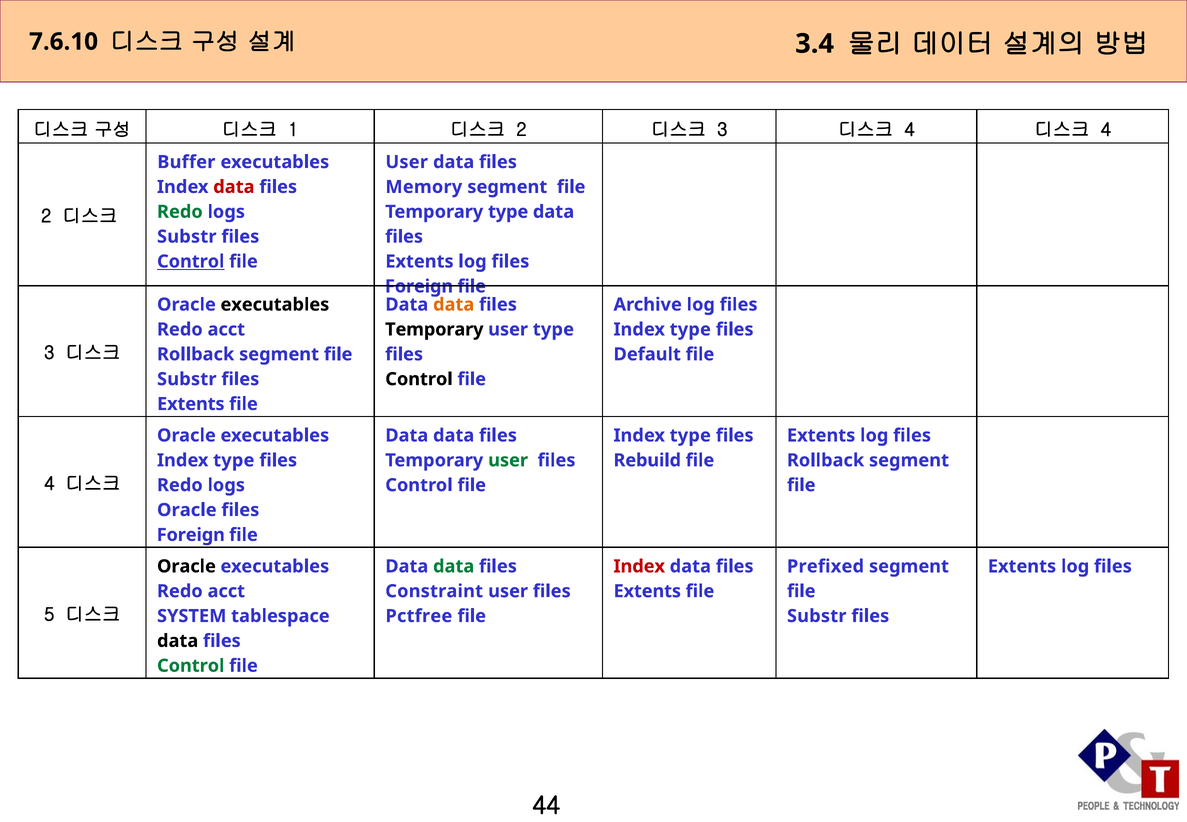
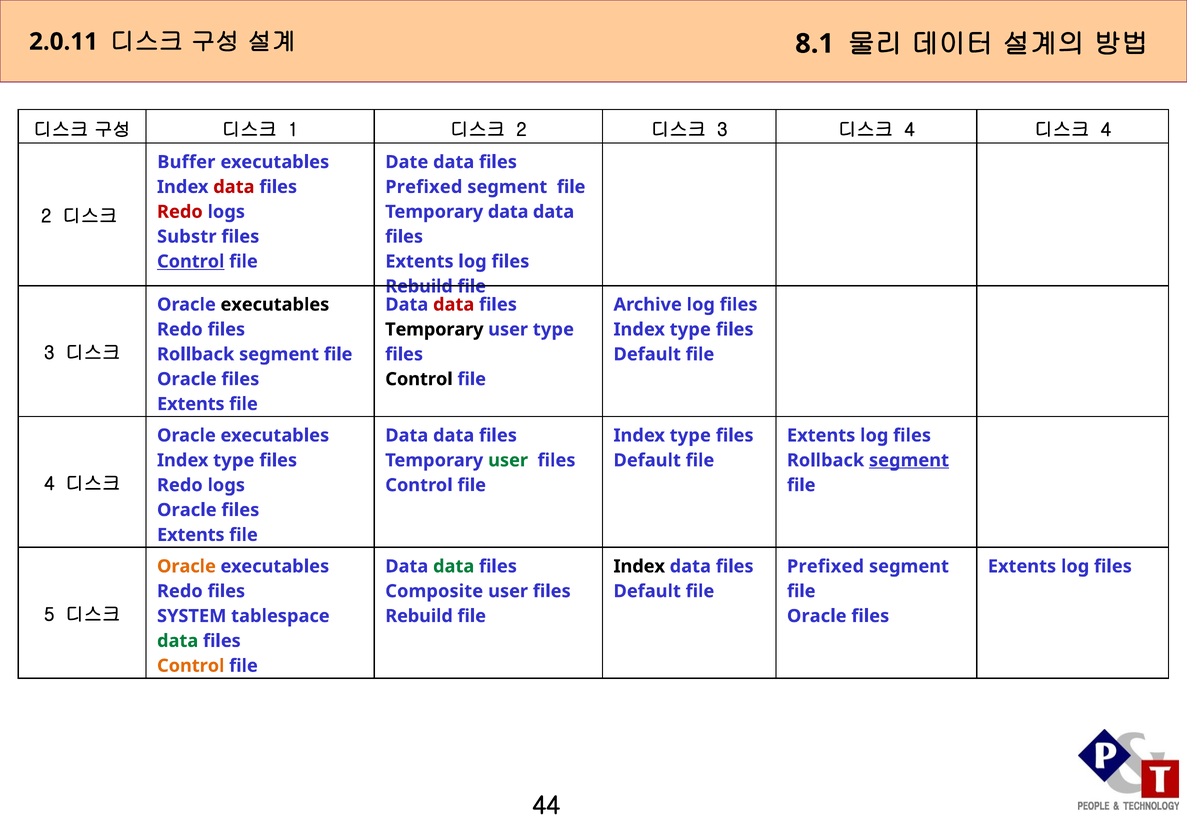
7.6.10: 7.6.10 -> 2.0.11
3.4: 3.4 -> 8.1
User at (407, 162): User -> Date
Memory at (424, 187): Memory -> Prefixed
Redo at (180, 212) colour: green -> red
Temporary type: type -> data
Foreign at (419, 286): Foreign -> Rebuild
data at (454, 305) colour: orange -> red
acct at (226, 329): acct -> files
Substr at (187, 379): Substr -> Oracle
Rebuild at (647, 460): Rebuild -> Default
segment at (909, 460) underline: none -> present
Foreign at (191, 535): Foreign -> Extents
Oracle at (186, 566) colour: black -> orange
Index at (639, 566) colour: red -> black
acct at (226, 591): acct -> files
Constraint: Constraint -> Composite
Extents at (647, 591): Extents -> Default
Pctfree at (419, 616): Pctfree -> Rebuild
Substr at (817, 616): Substr -> Oracle
data at (178, 641) colour: black -> green
Control at (191, 666) colour: green -> orange
